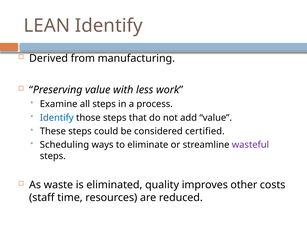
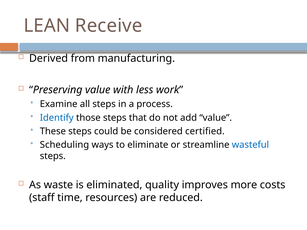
LEAN Identify: Identify -> Receive
wasteful colour: purple -> blue
other: other -> more
